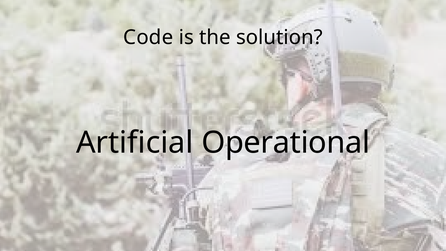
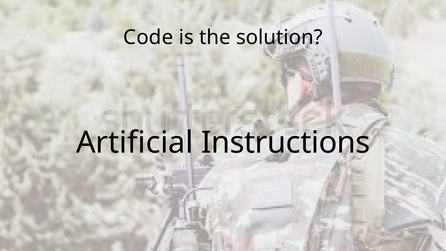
Operational: Operational -> Instructions
